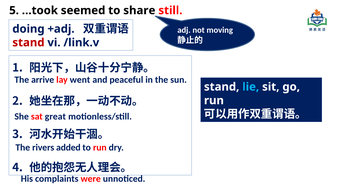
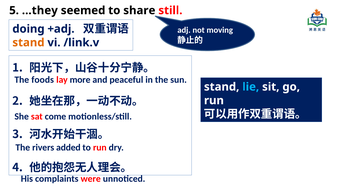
…took: …took -> …they
stand at (28, 43) colour: red -> orange
arrive: arrive -> foods
went: went -> more
great: great -> come
